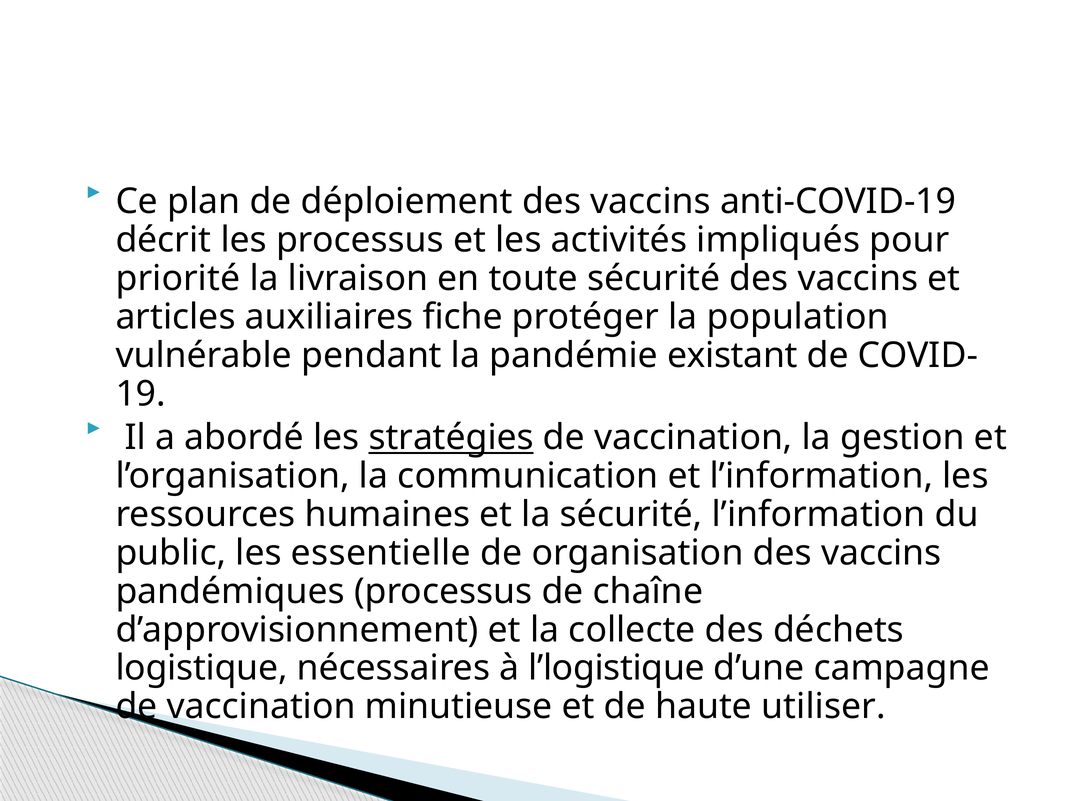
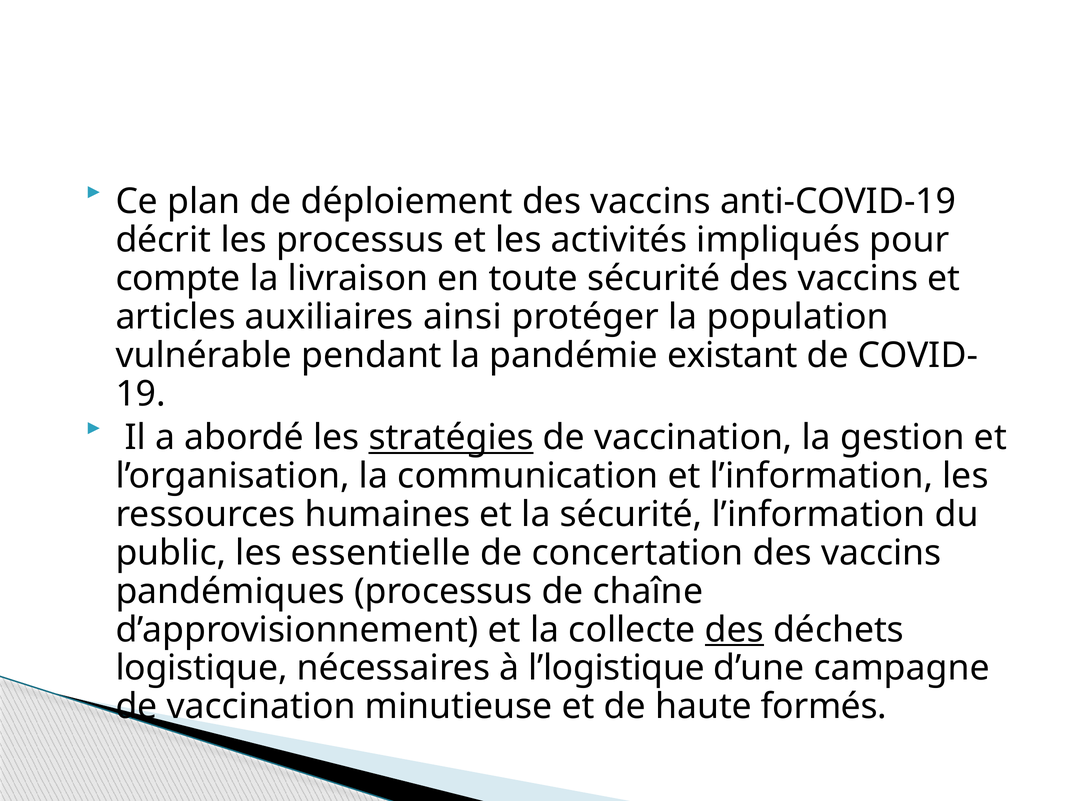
priorité: priorité -> compte
fiche: fiche -> ainsi
organisation: organisation -> concertation
des at (734, 630) underline: none -> present
utiliser: utiliser -> formés
